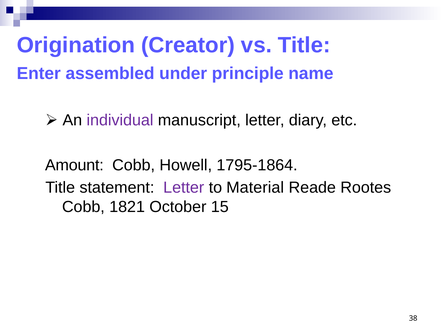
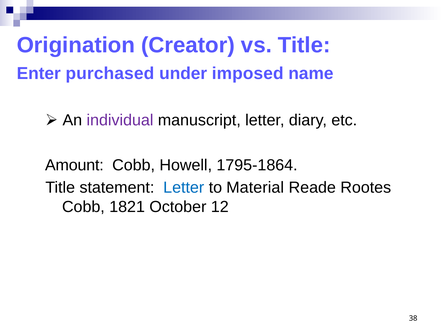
assembled: assembled -> purchased
principle: principle -> imposed
Letter at (184, 188) colour: purple -> blue
15: 15 -> 12
